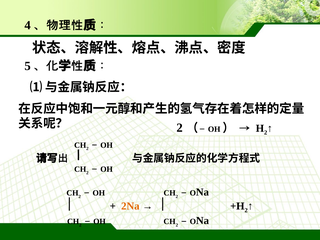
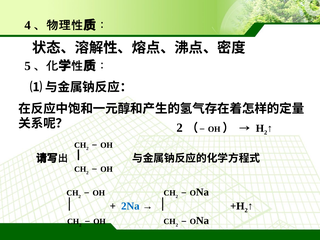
2Na colour: orange -> blue
